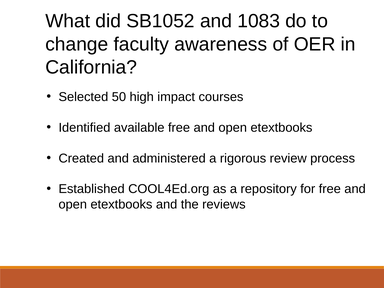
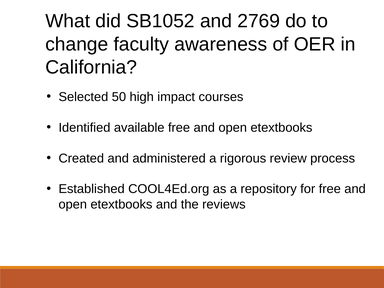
1083: 1083 -> 2769
